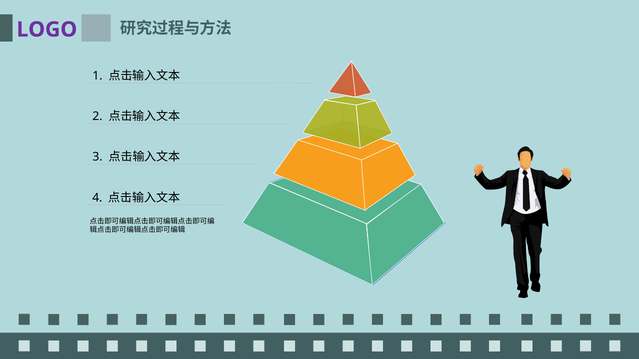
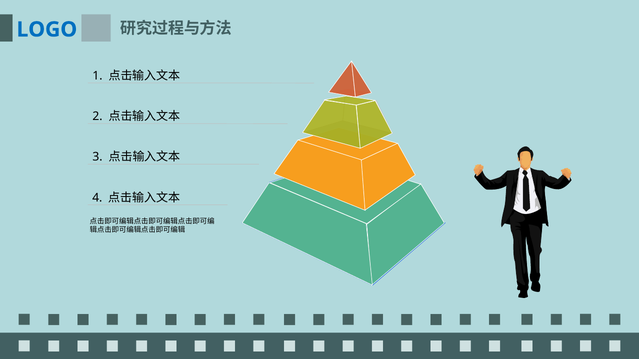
LOGO colour: purple -> blue
